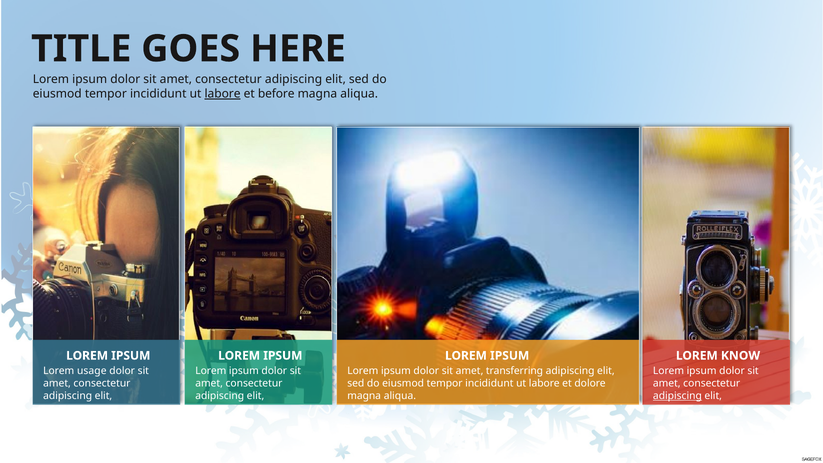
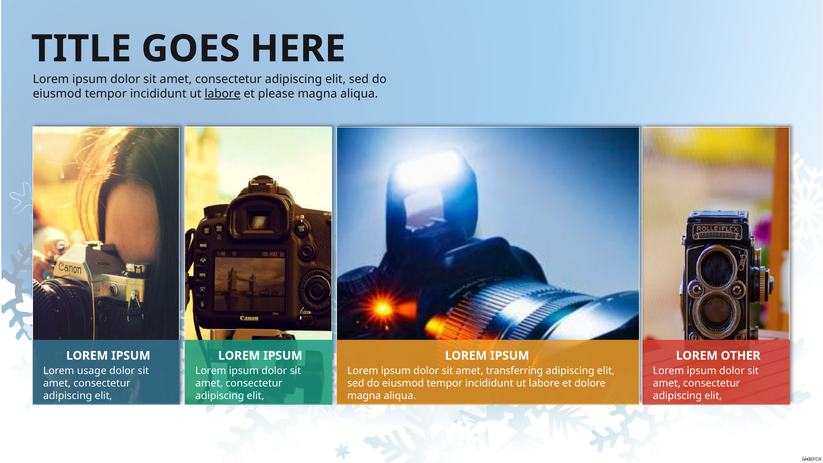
before: before -> please
KNOW: KNOW -> OTHER
adipiscing at (677, 396) underline: present -> none
